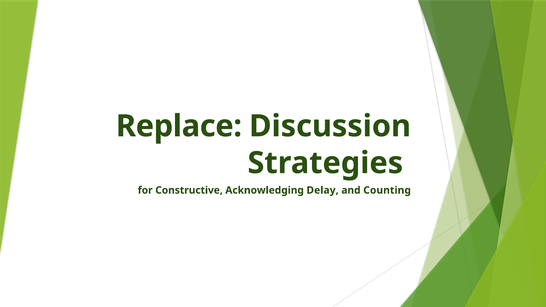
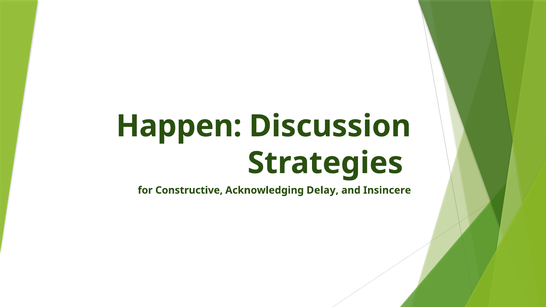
Replace: Replace -> Happen
Counting: Counting -> Insincere
